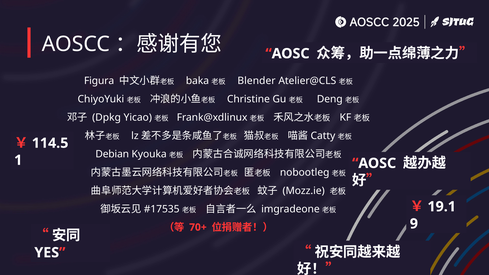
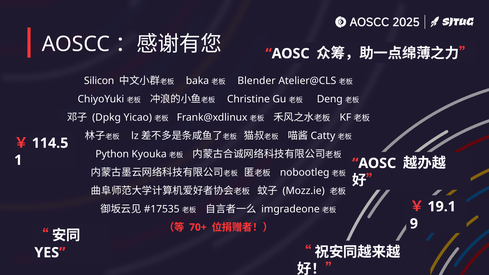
Figura: Figura -> Silicon
Debian: Debian -> Python
